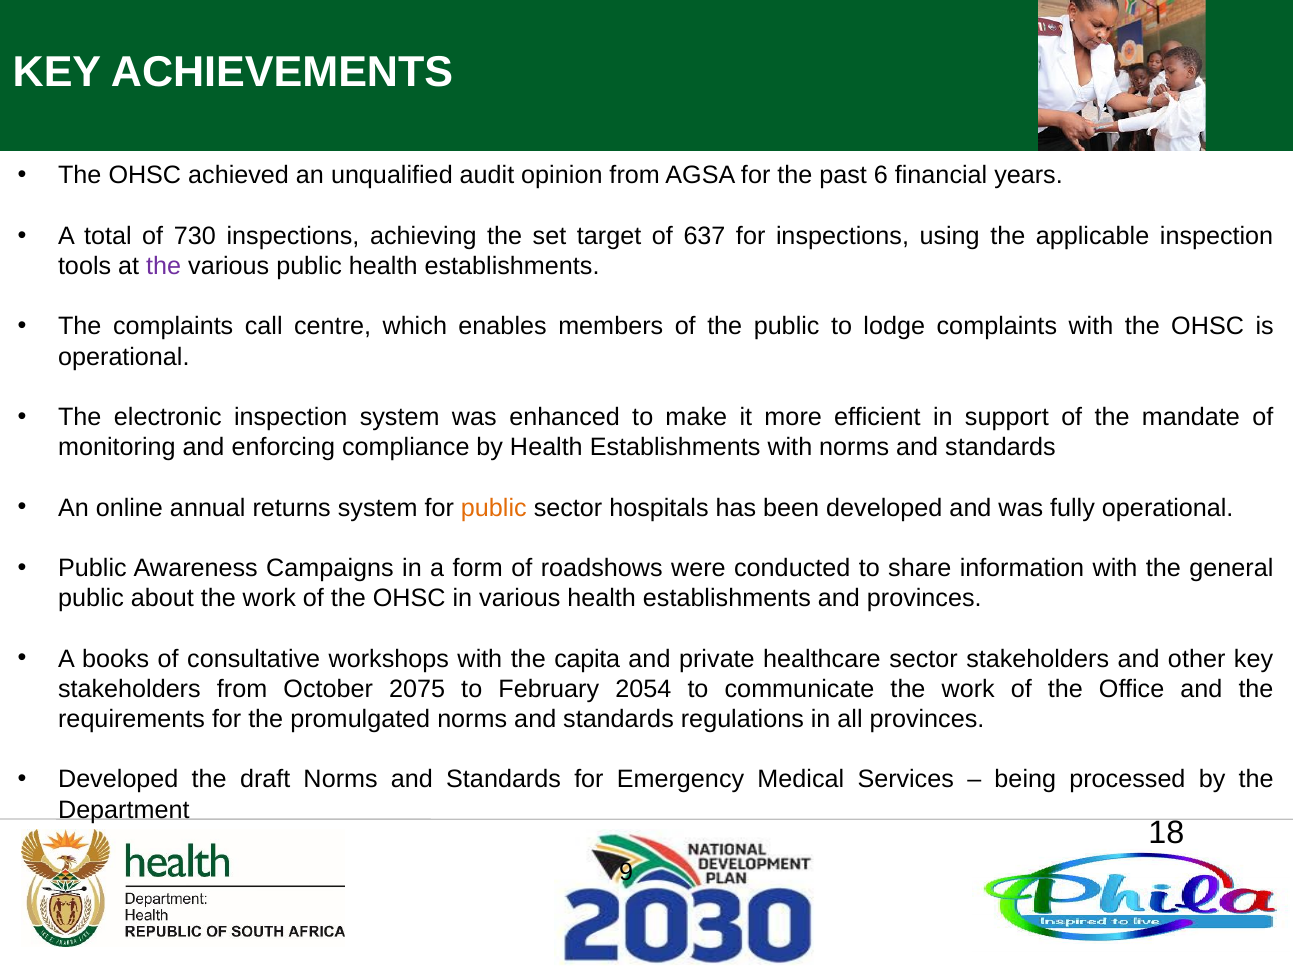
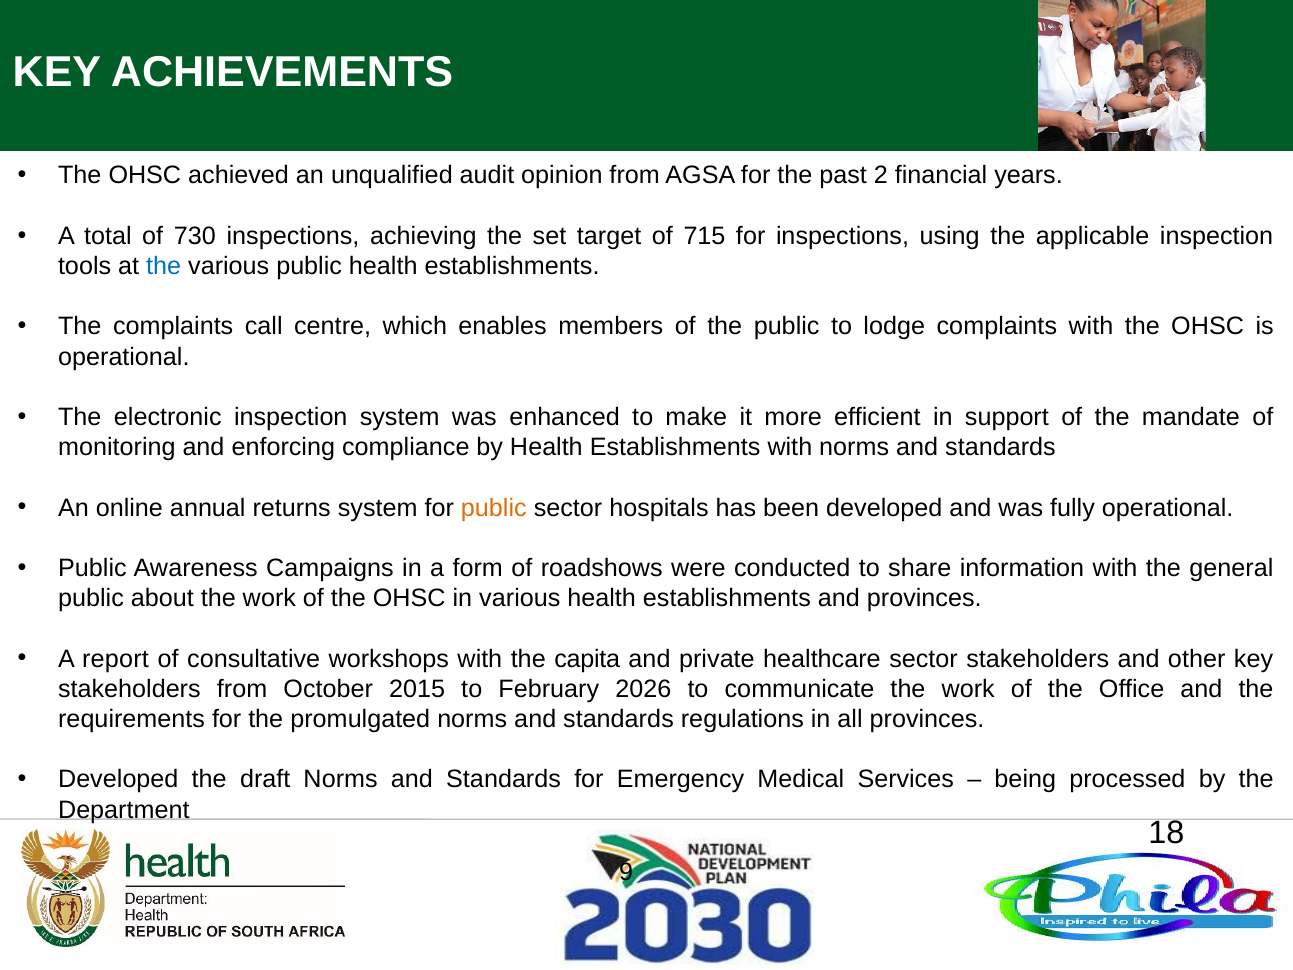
6: 6 -> 2
637: 637 -> 715
the at (164, 266) colour: purple -> blue
books: books -> report
2075: 2075 -> 2015
2054: 2054 -> 2026
